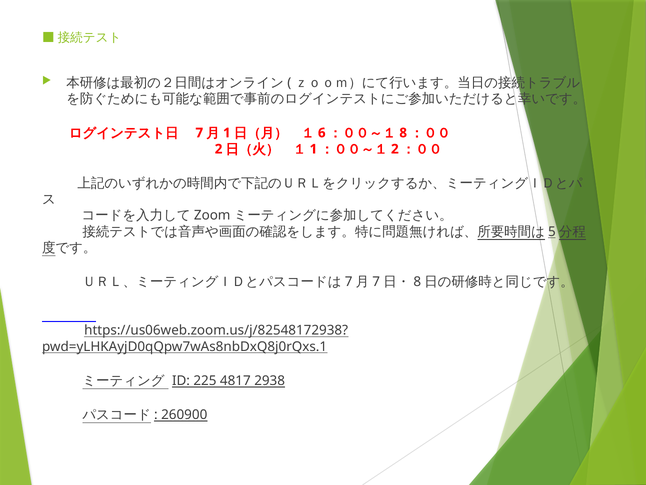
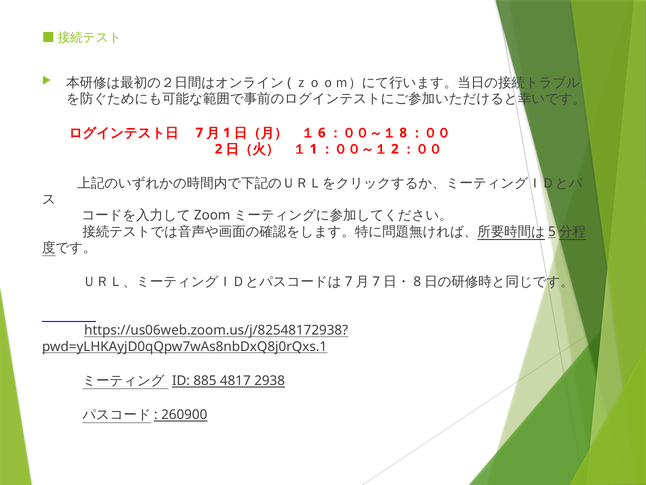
225: 225 -> 885
